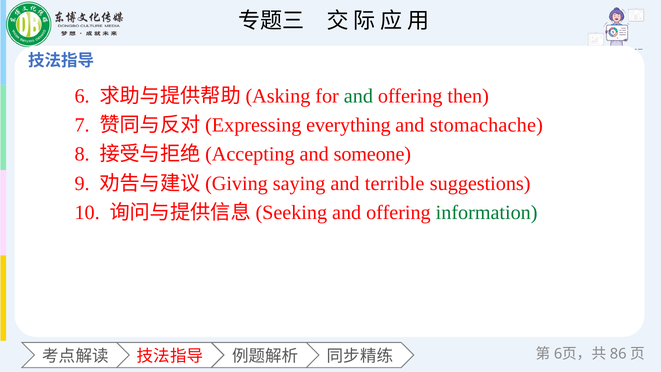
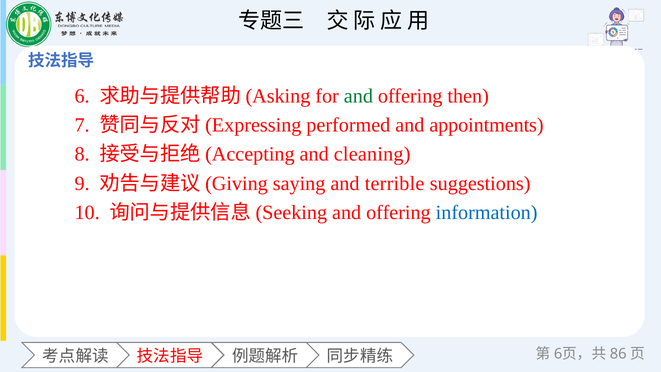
everything: everything -> performed
stomachache: stomachache -> appointments
someone: someone -> cleaning
information colour: green -> blue
